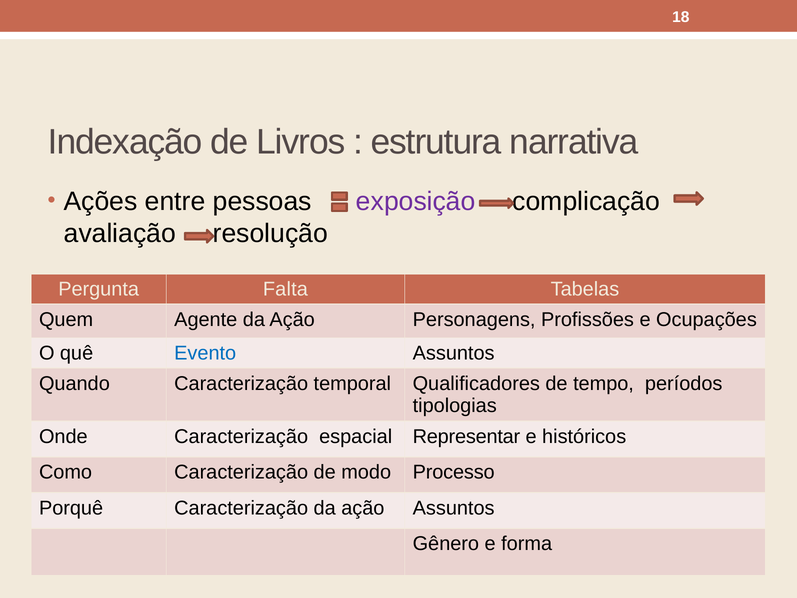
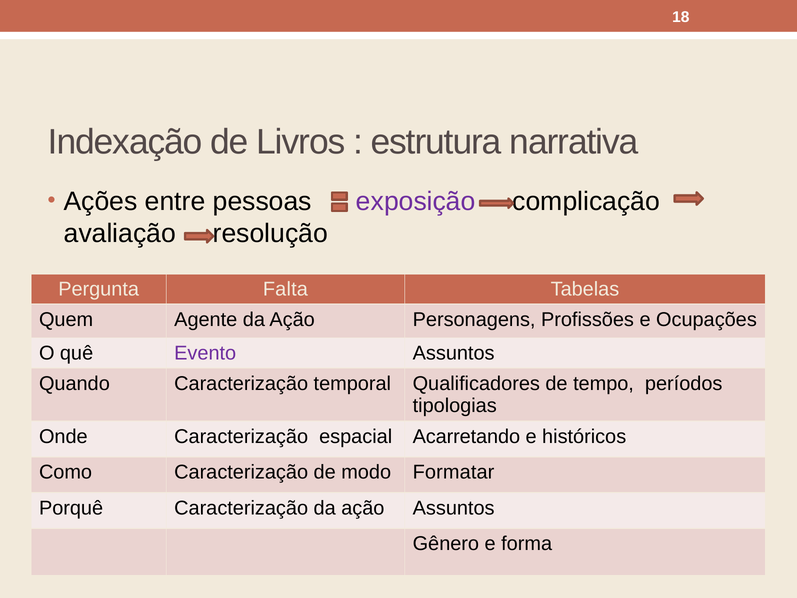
Evento colour: blue -> purple
Representar: Representar -> Acarretando
Processo: Processo -> Formatar
